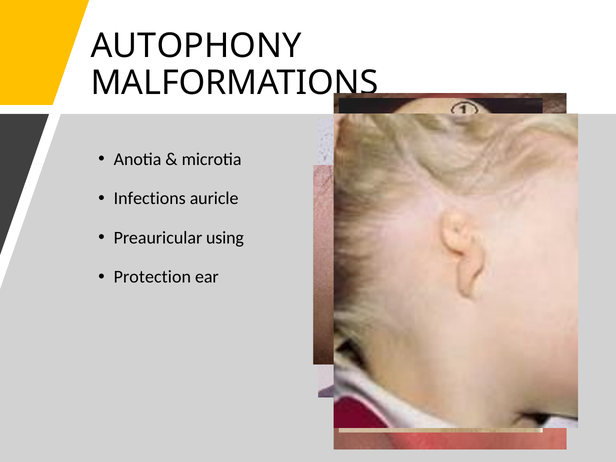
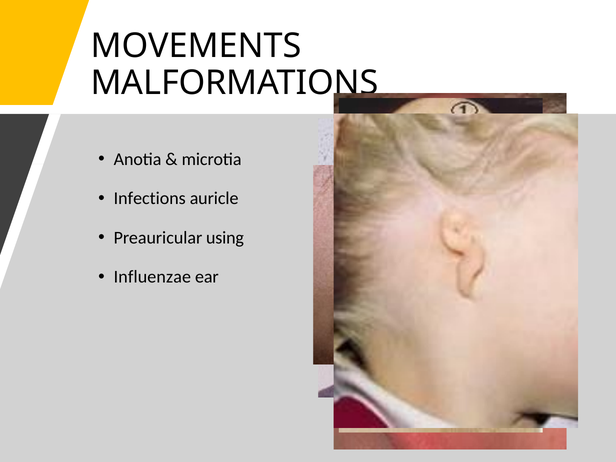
AUTOPHONY: AUTOPHONY -> MOVEMENTS
Protection: Protection -> Influenzae
